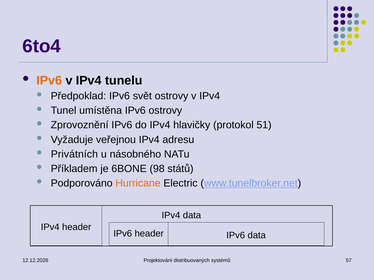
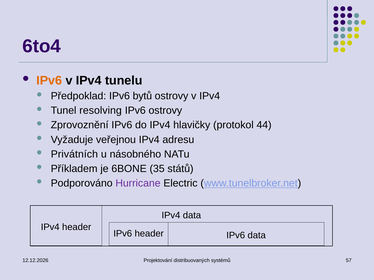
svět: svět -> bytů
umístěna: umístěna -> resolving
51: 51 -> 44
98: 98 -> 35
Hurricane colour: orange -> purple
